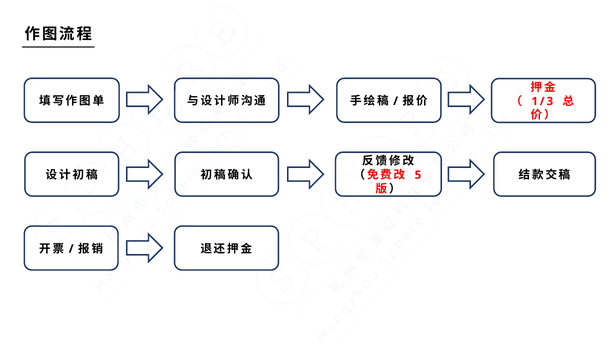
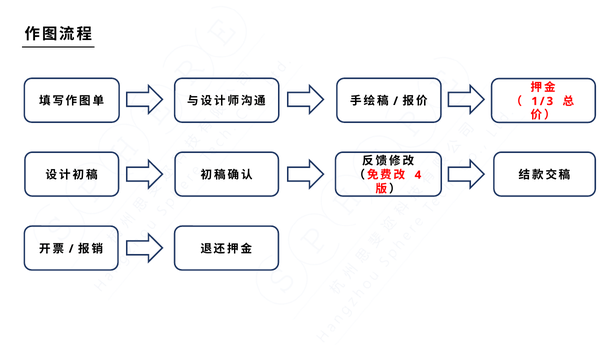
5: 5 -> 4
